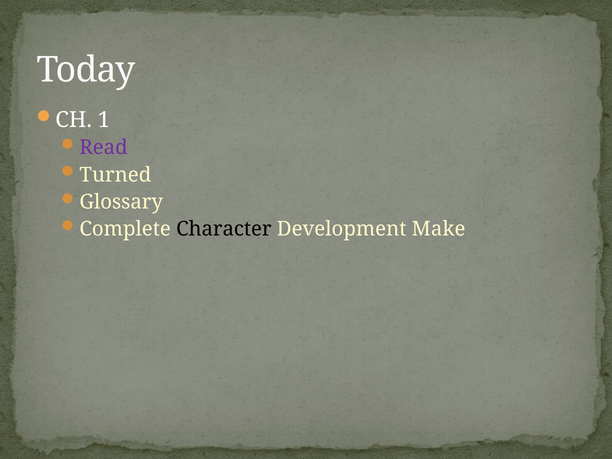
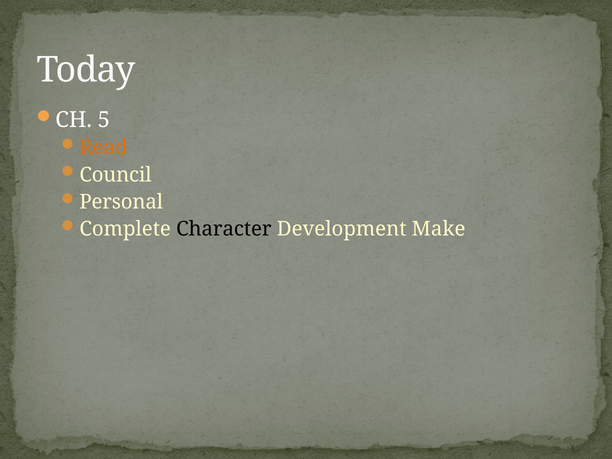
1: 1 -> 5
Read colour: purple -> orange
Turned: Turned -> Council
Glossary: Glossary -> Personal
